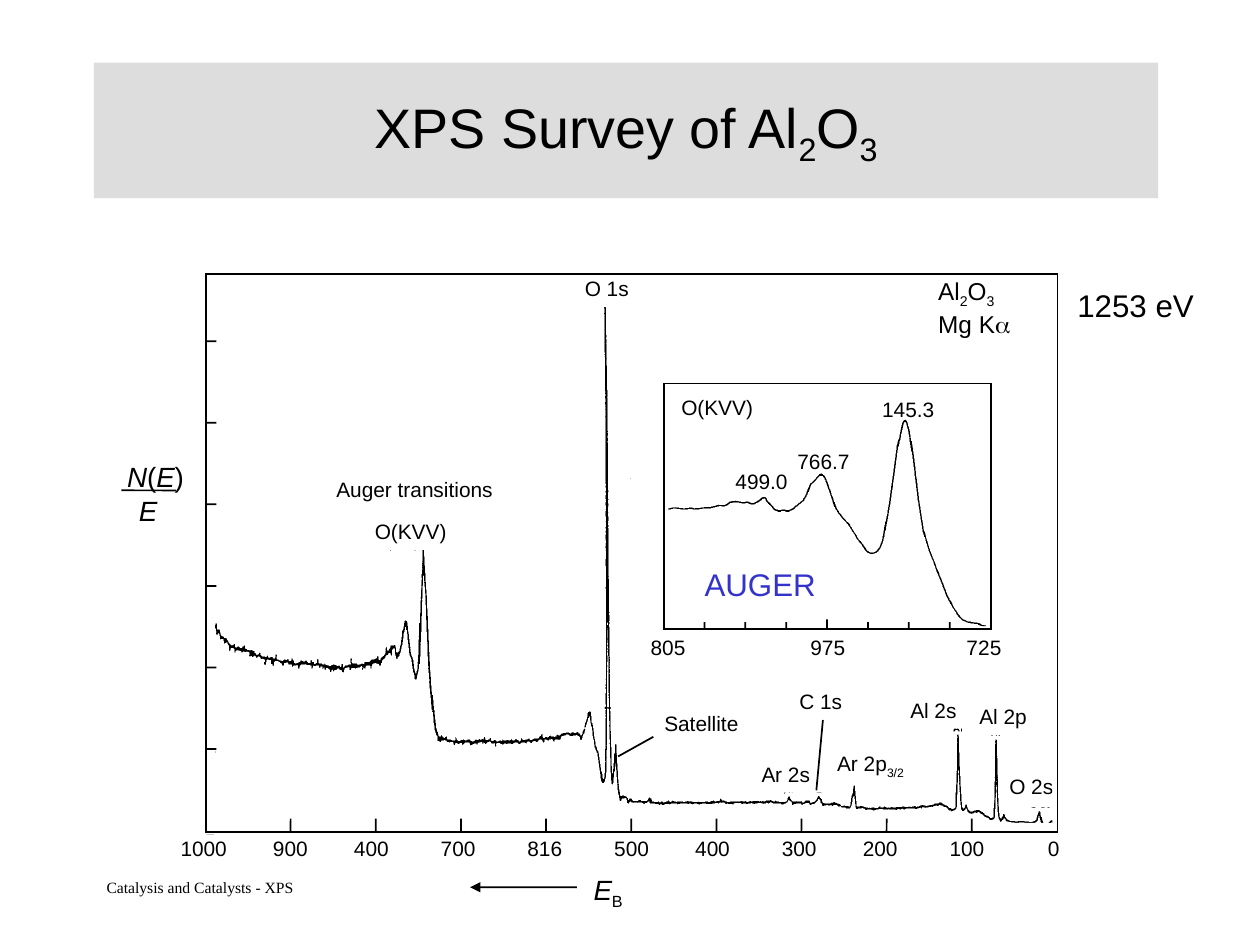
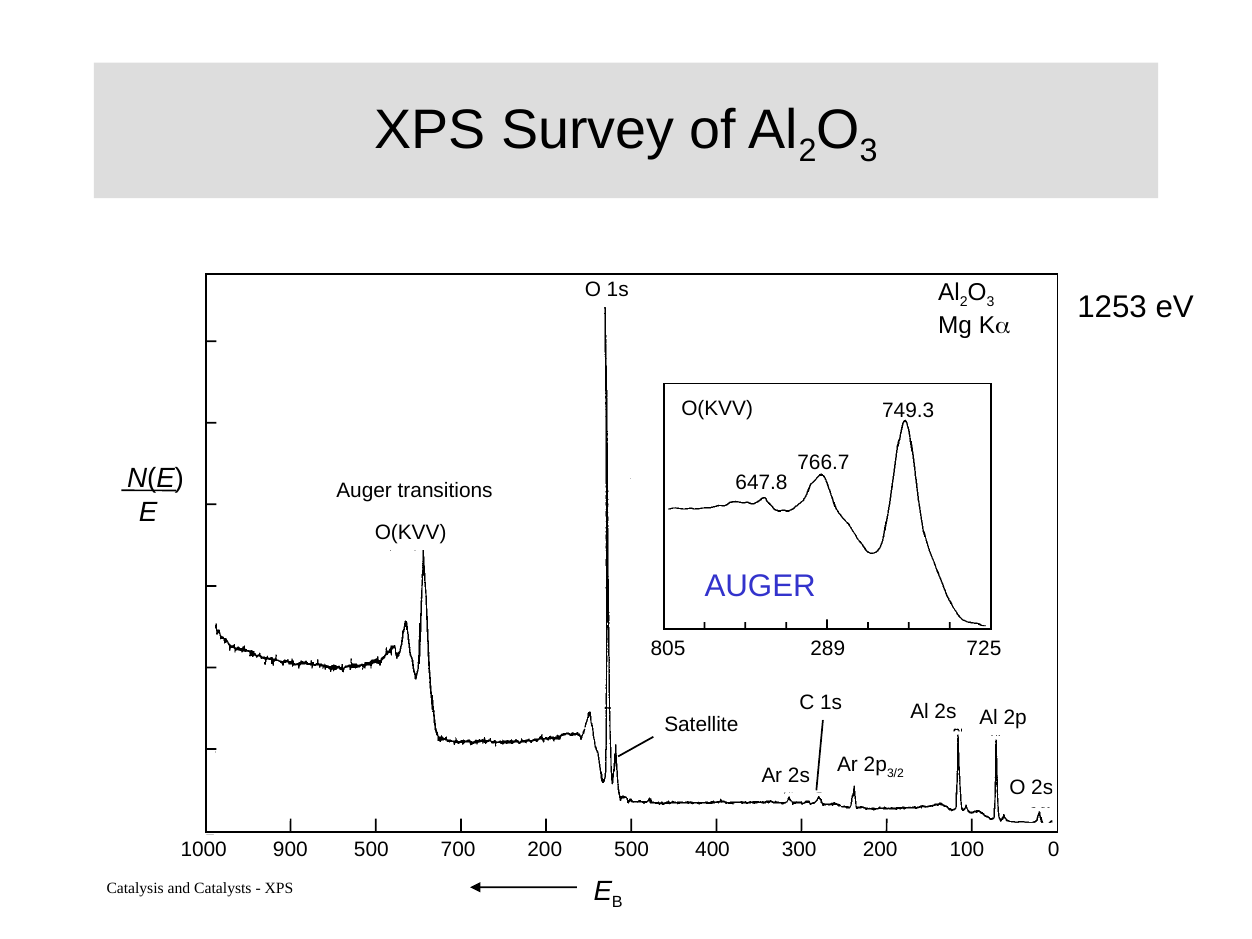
145.3: 145.3 -> 749.3
499.0: 499.0 -> 647.8
975: 975 -> 289
900 400: 400 -> 500
700 816: 816 -> 200
